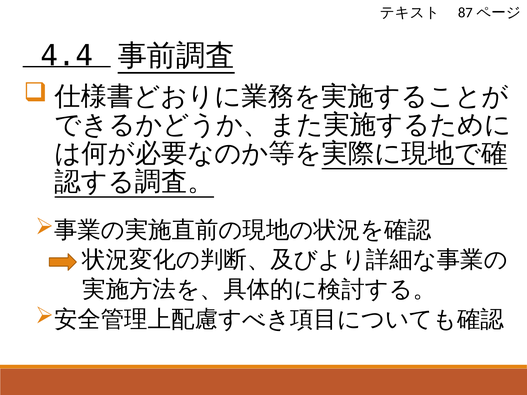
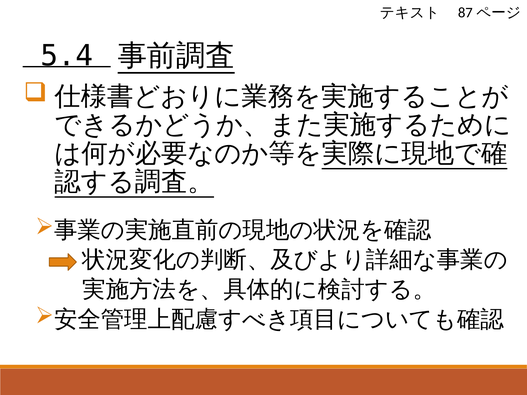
4.4: 4.4 -> 5.4
